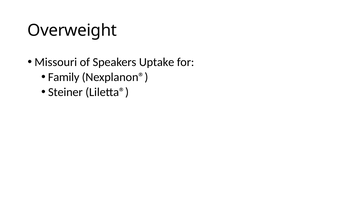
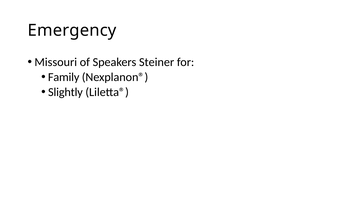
Overweight: Overweight -> Emergency
Uptake: Uptake -> Steiner
Steiner: Steiner -> Slightly
